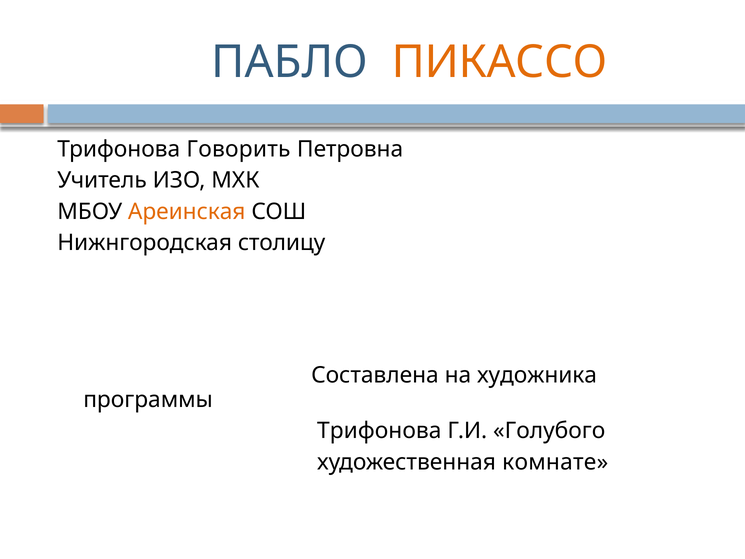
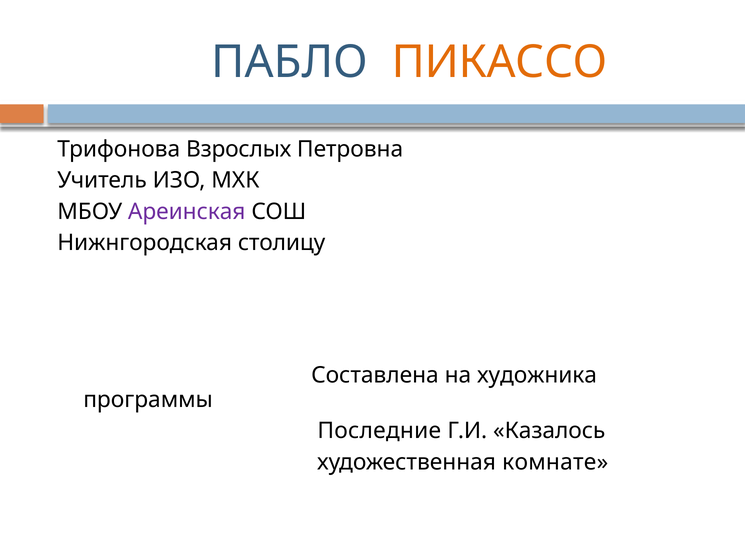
Говорить: Говорить -> Взрослых
Ареинская colour: orange -> purple
Трифонова at (379, 431): Трифонова -> Последние
Голубого: Голубого -> Казалось
